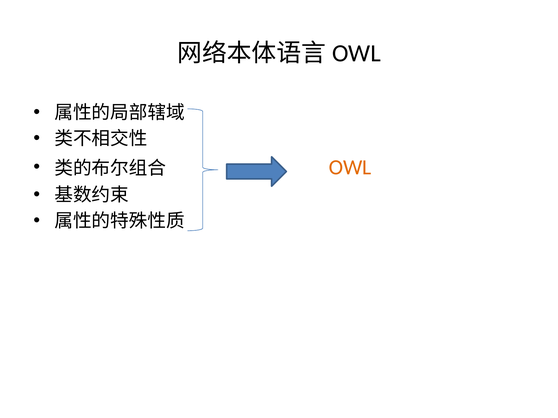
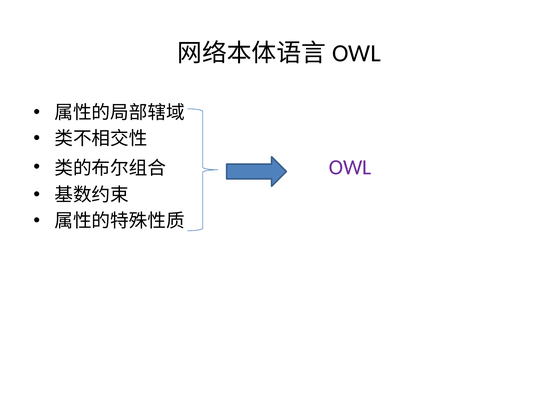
OWL colour: orange -> purple
